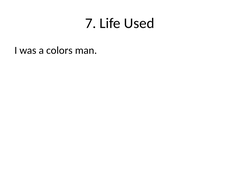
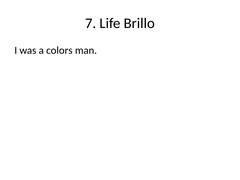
Used: Used -> Brillo
